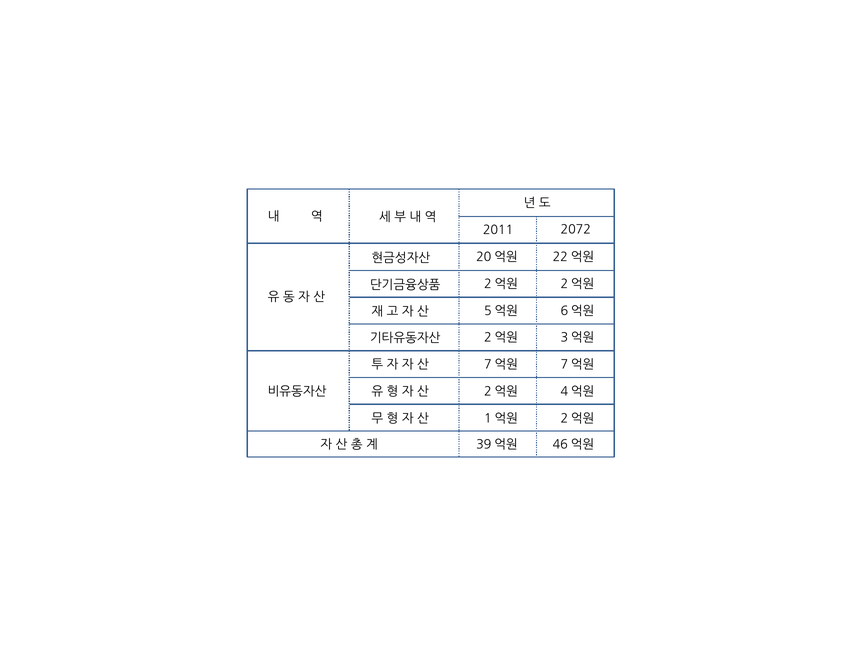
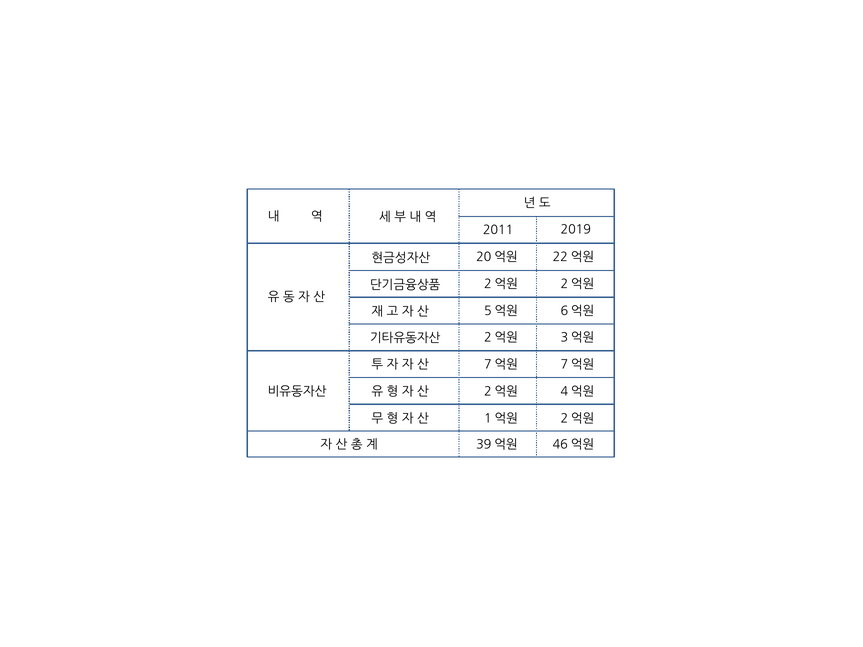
2072: 2072 -> 2019
